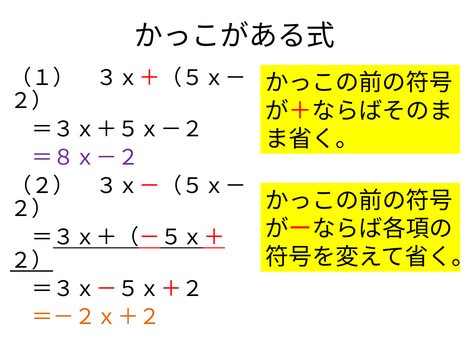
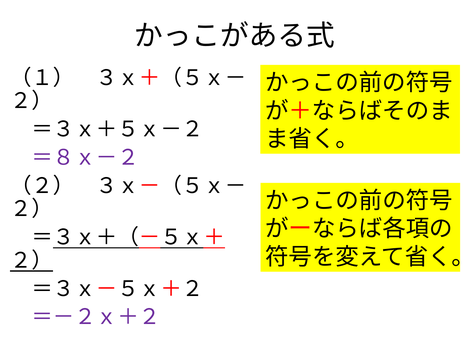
＝－２ｘ＋２ colour: orange -> purple
